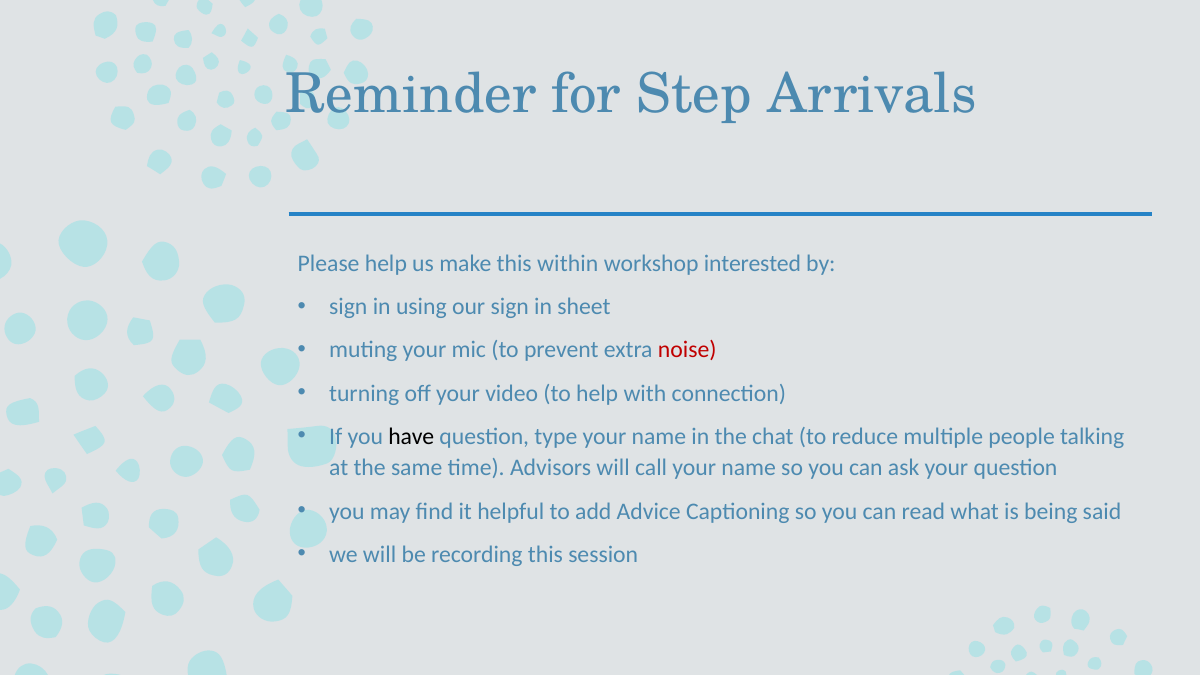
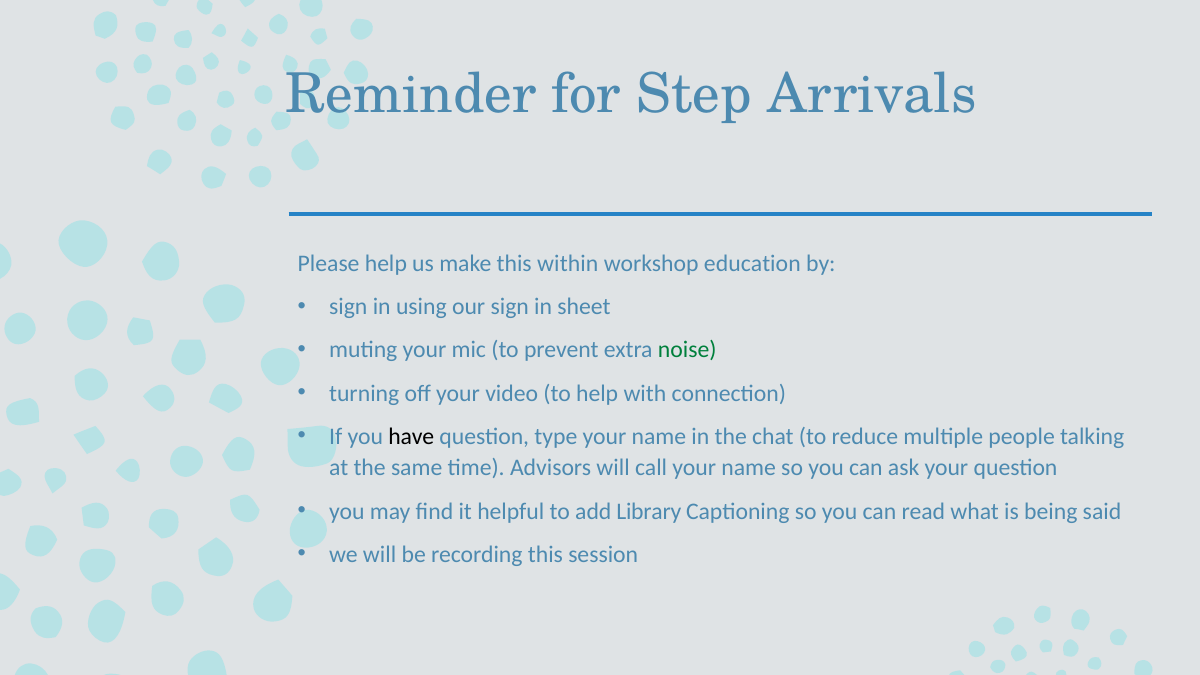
interested: interested -> education
noise colour: red -> green
Advice: Advice -> Library
